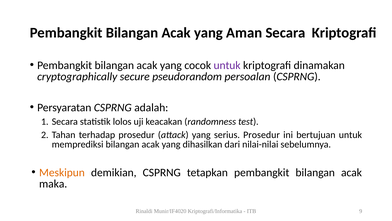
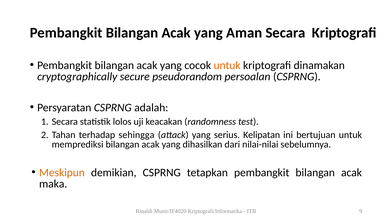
untuk at (227, 65) colour: purple -> orange
terhadap prosedur: prosedur -> sehingga
serius Prosedur: Prosedur -> Kelipatan
